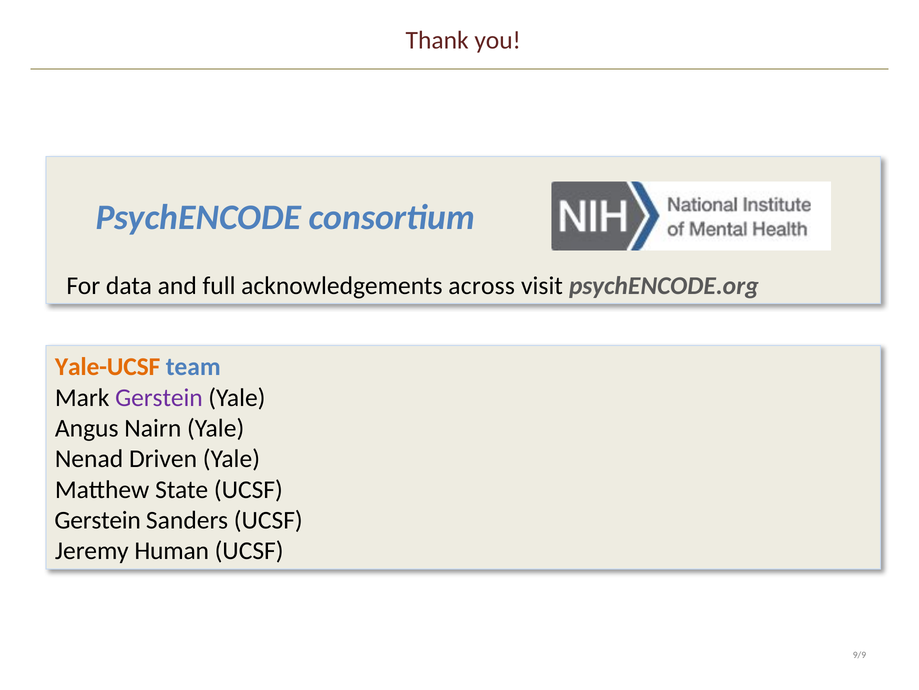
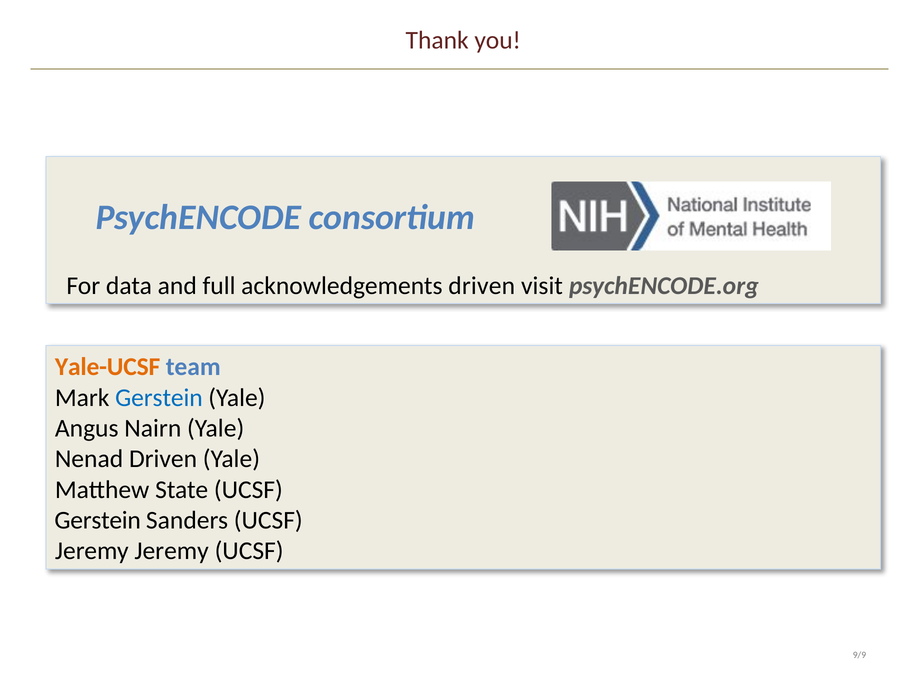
acknowledgements across: across -> driven
Gerstein at (159, 397) colour: purple -> blue
Jeremy Human: Human -> Jeremy
